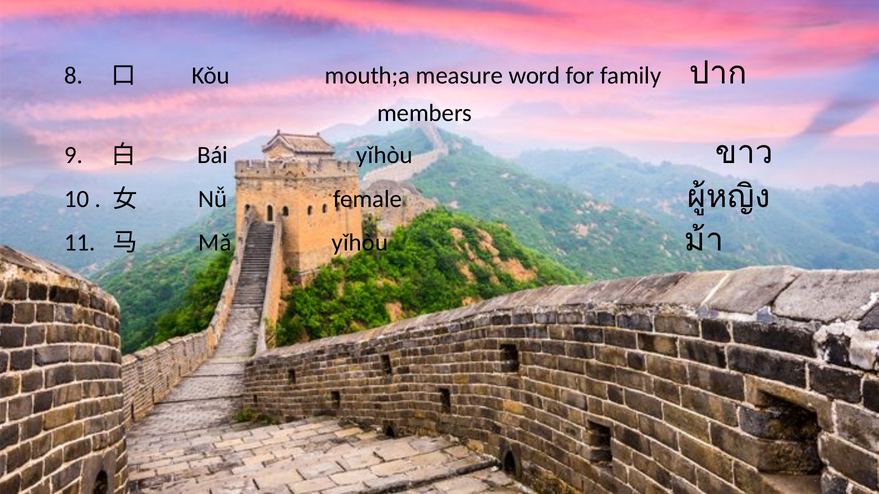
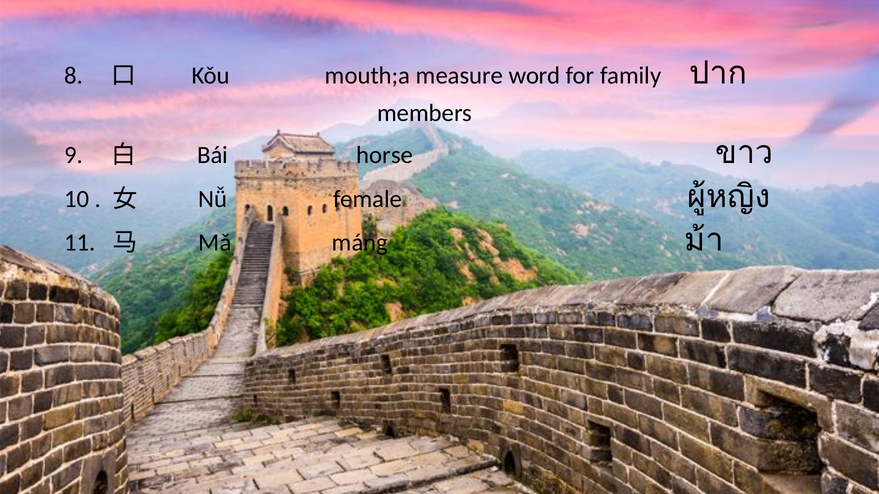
Bái yǐhòu: yǐhòu -> horse
Mǎ yǐhòu: yǐhòu -> máng
